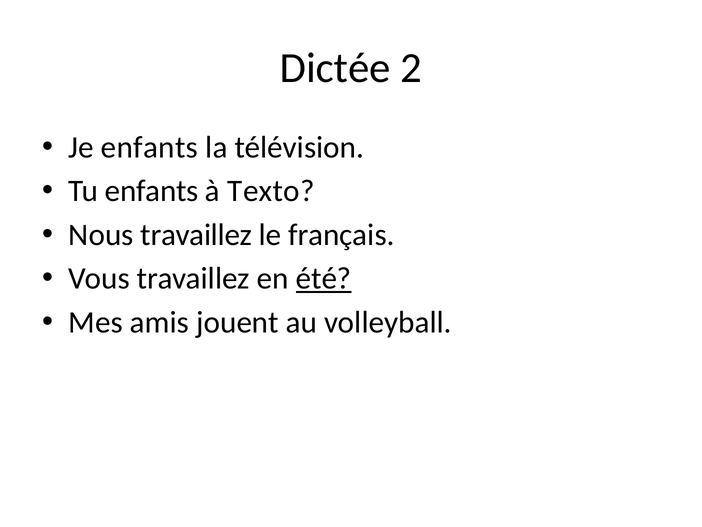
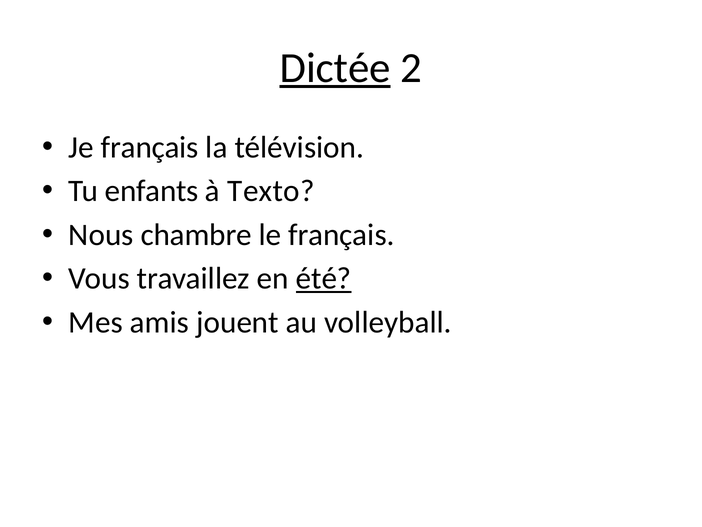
Dictée underline: none -> present
Je enfants: enfants -> français
Nous travaillez: travaillez -> chambre
